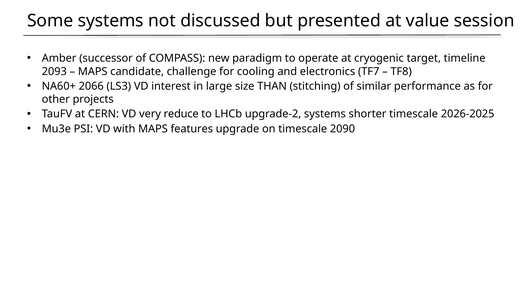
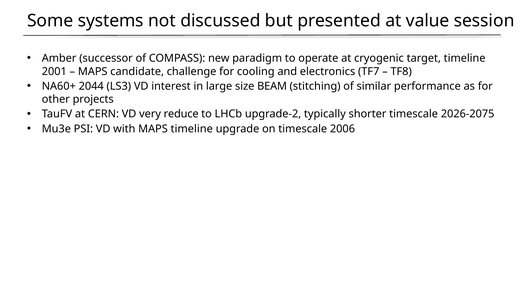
2093: 2093 -> 2001
2066: 2066 -> 2044
THAN: THAN -> BEAM
upgrade-2 systems: systems -> typically
2026-2025: 2026-2025 -> 2026-2075
MAPS features: features -> timeline
2090: 2090 -> 2006
